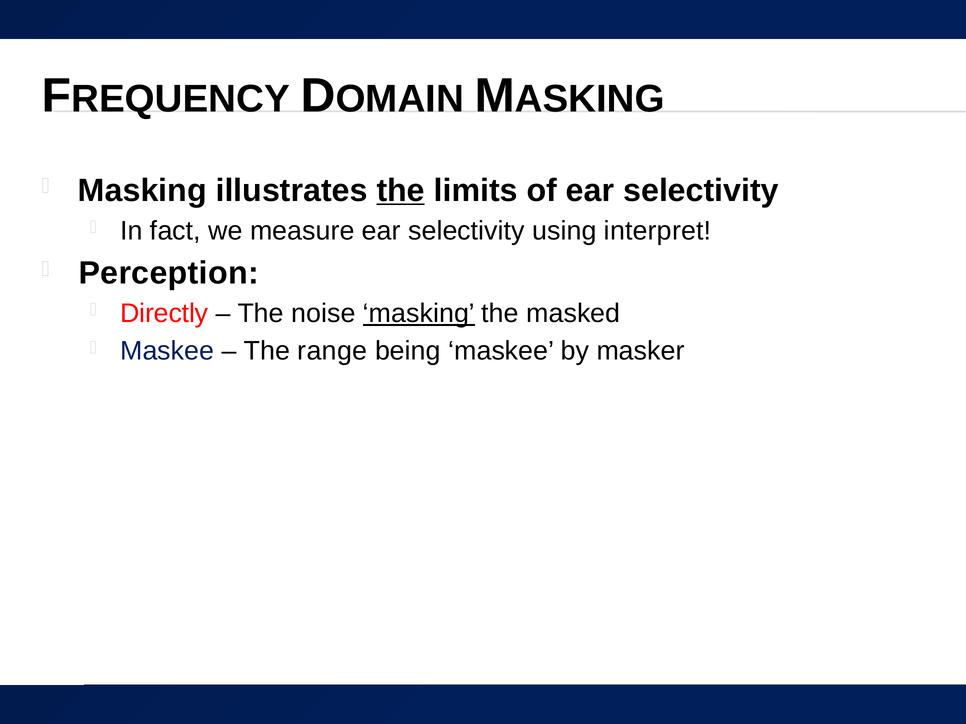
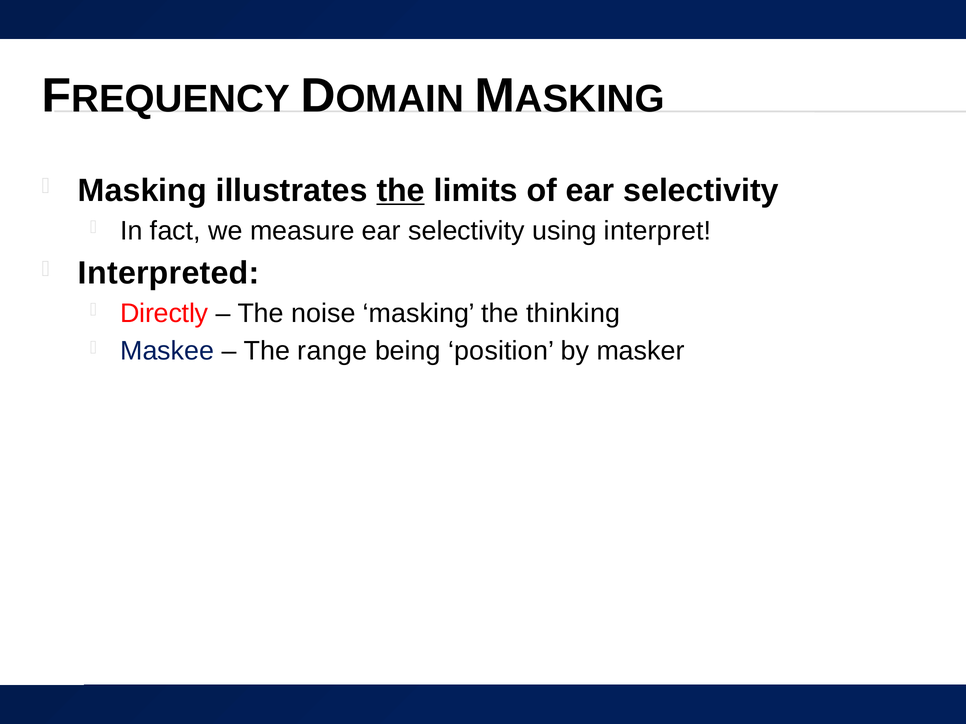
Perception: Perception -> Interpreted
masking at (419, 314) underline: present -> none
masked: masked -> thinking
being maskee: maskee -> position
